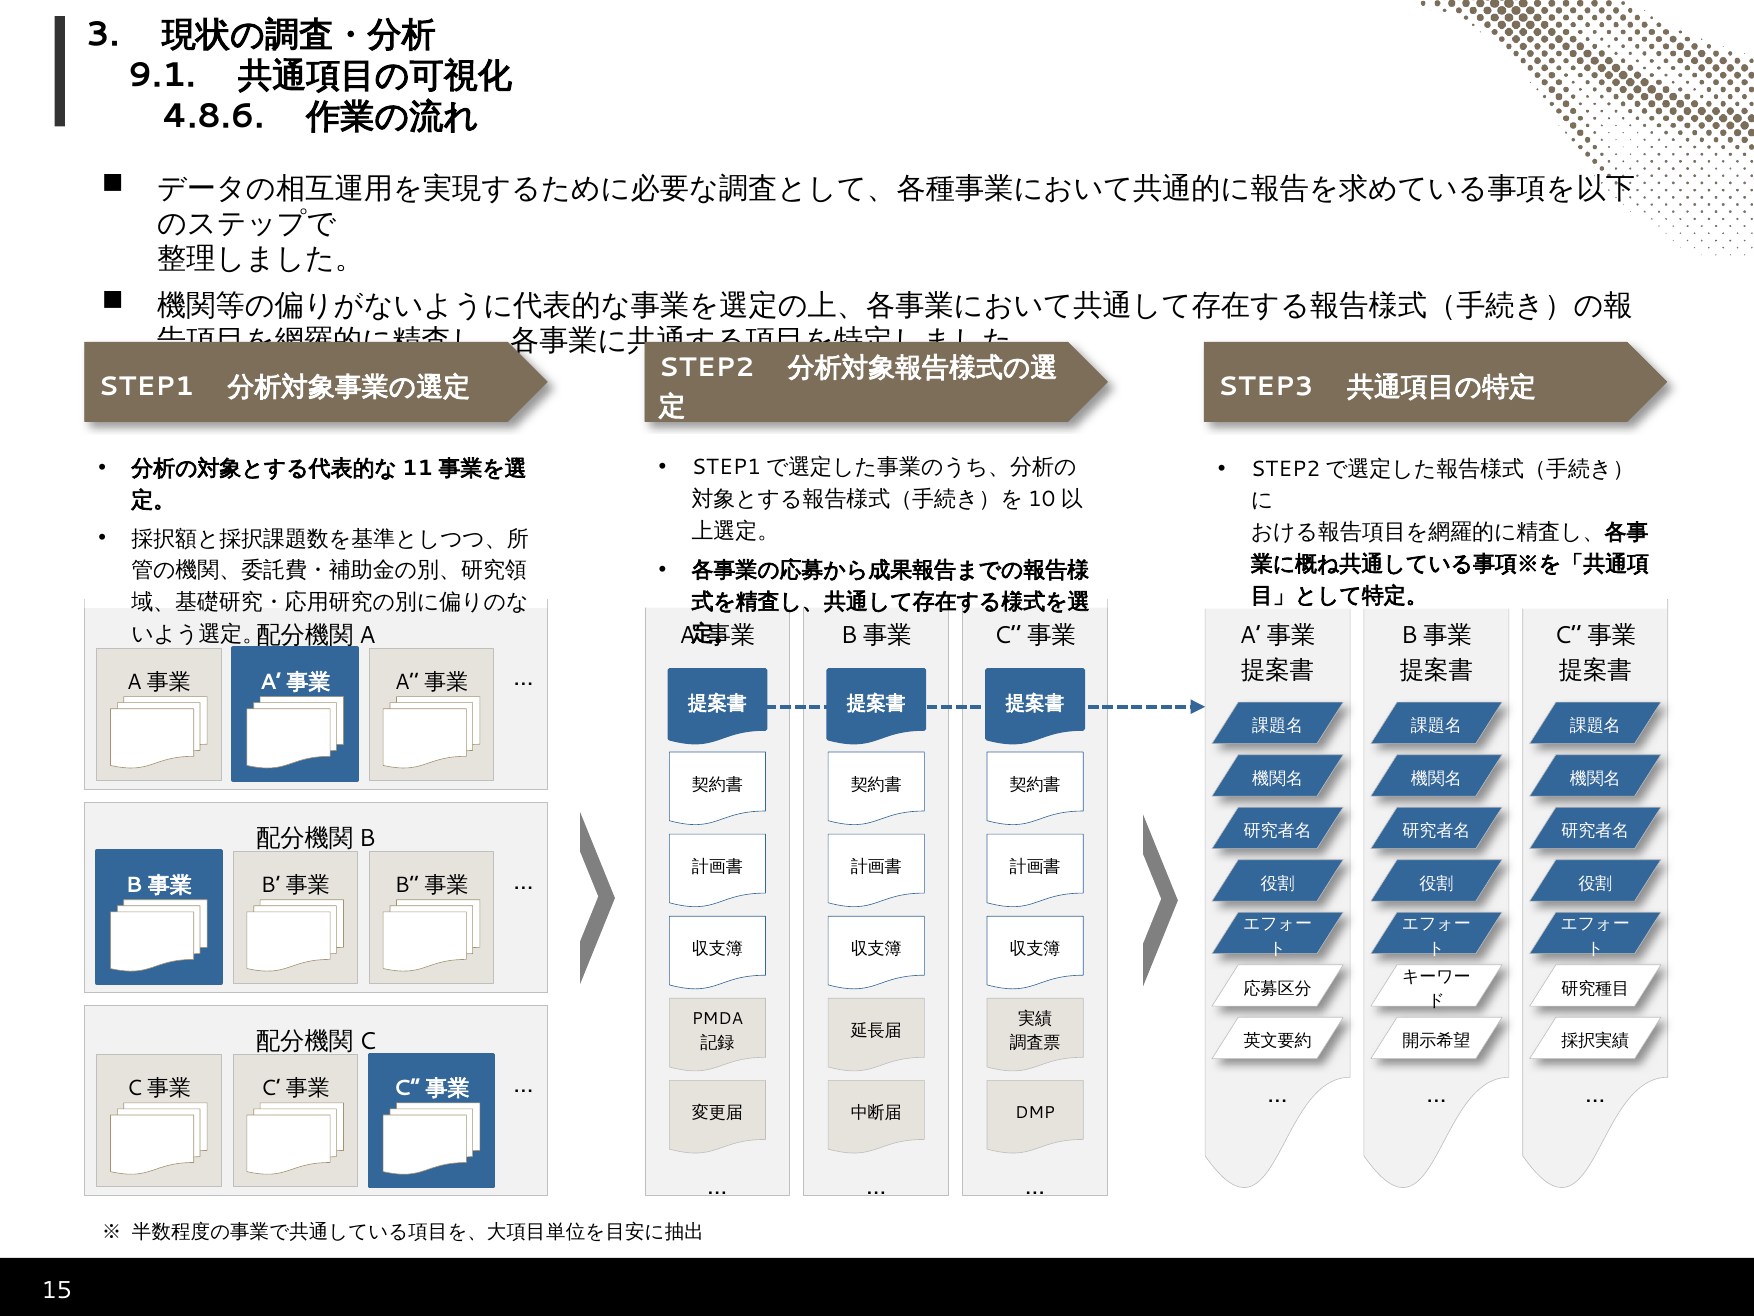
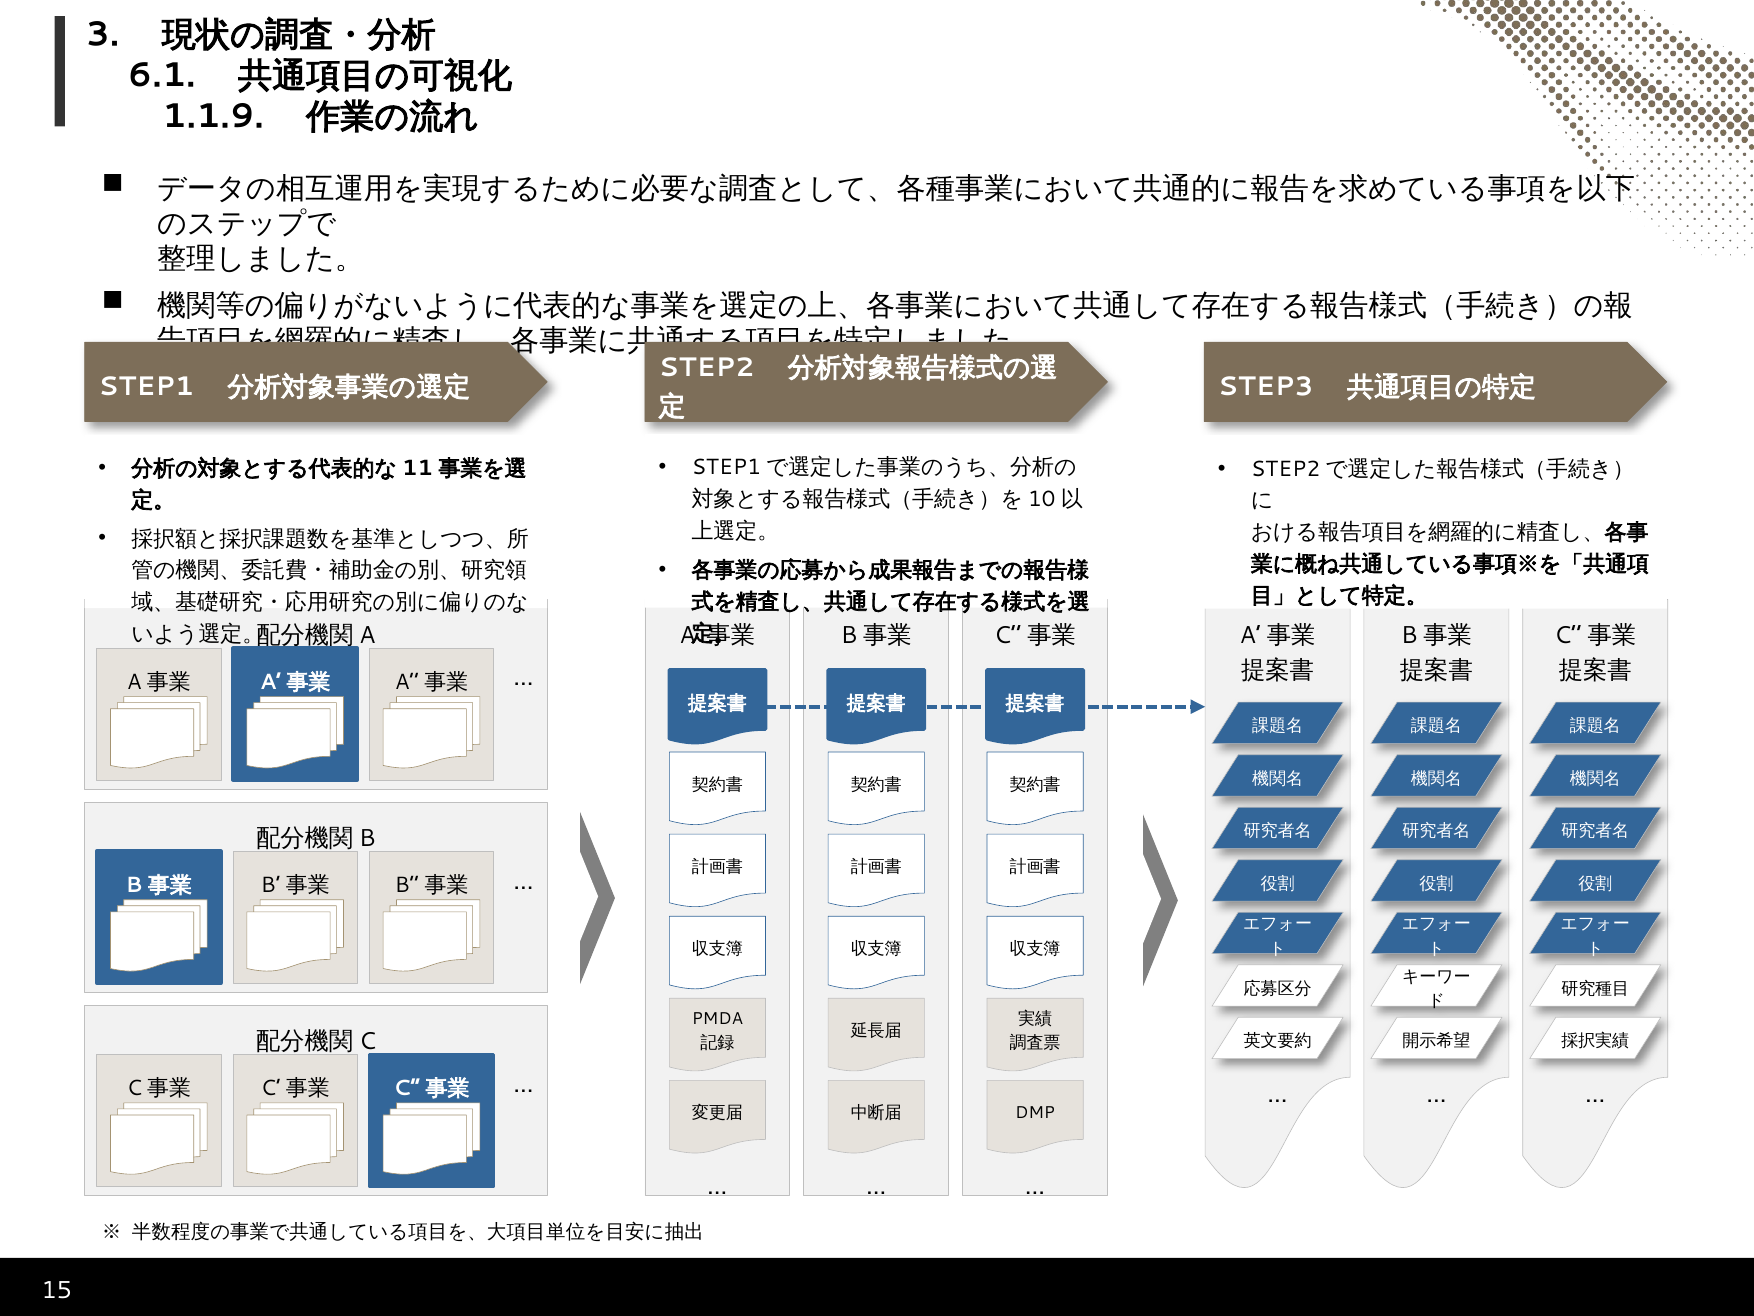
9.1: 9.1 -> 6.1
4.8.6: 4.8.6 -> 1.1.9
